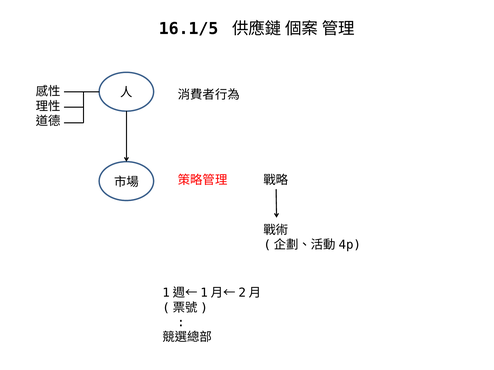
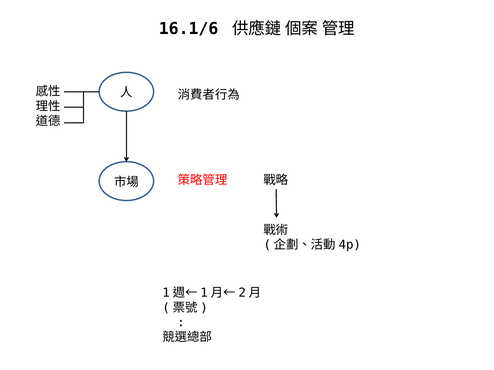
16.1/5: 16.1/5 -> 16.1/6
